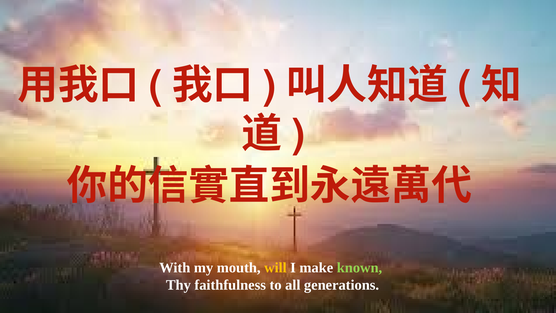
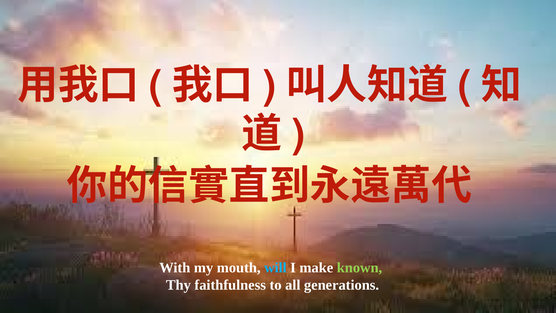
will colour: yellow -> light blue
